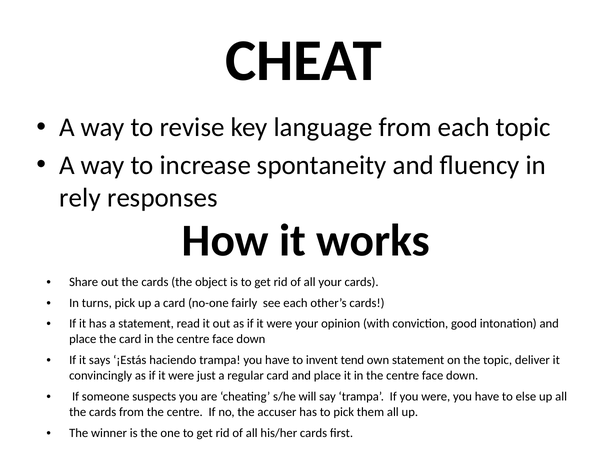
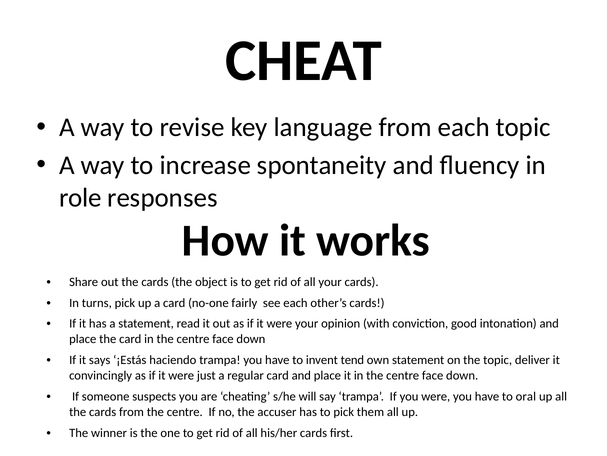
rely: rely -> role
else: else -> oral
